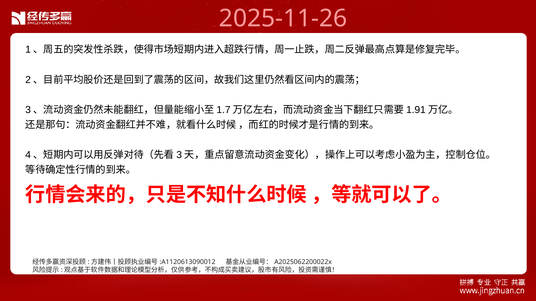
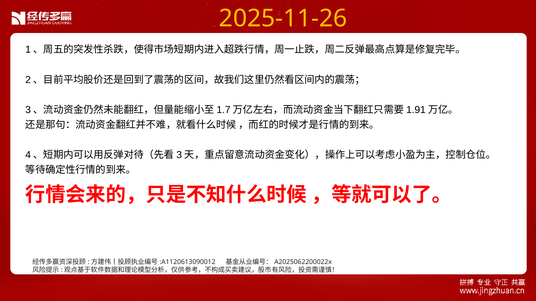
2025-11-26 colour: pink -> yellow
